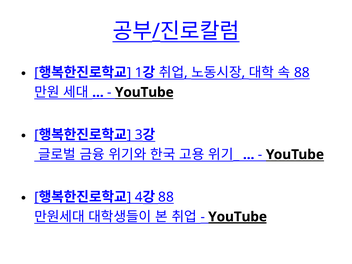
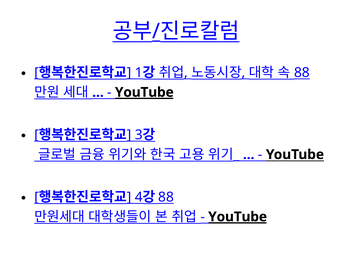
YouTube at (144, 92) underline: none -> present
